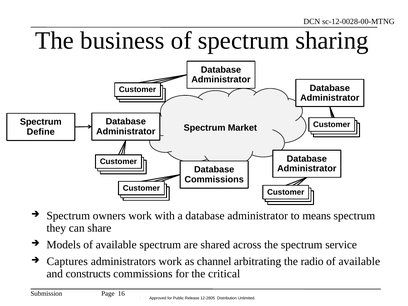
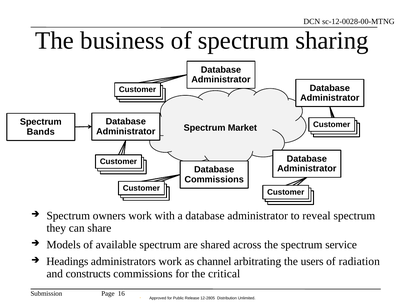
Define: Define -> Bands
means: means -> reveal
Captures: Captures -> Headings
radio: radio -> users
available at (359, 262): available -> radiation
